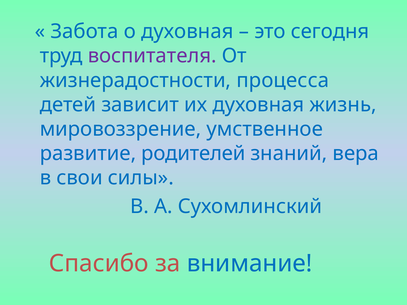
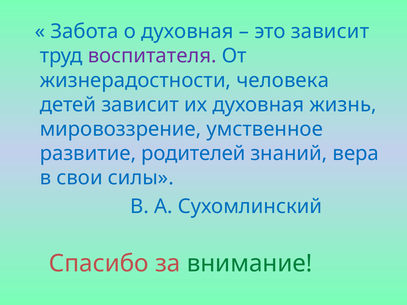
это сегодня: сегодня -> зависит
процесса: процесса -> человека
внимание colour: blue -> green
